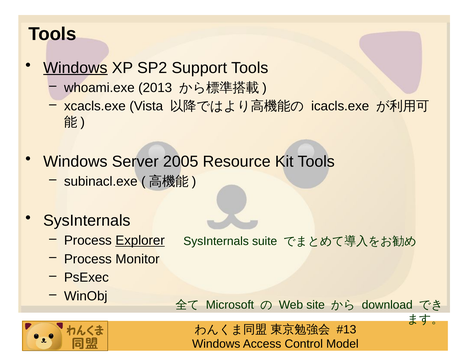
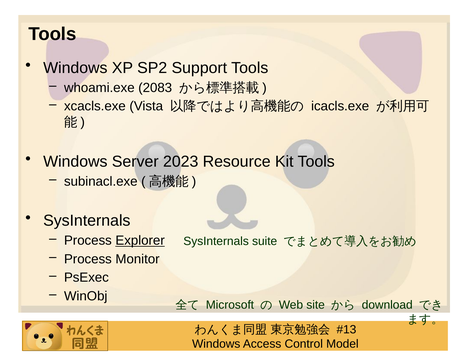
Windows at (75, 68) underline: present -> none
2013: 2013 -> 2083
2005: 2005 -> 2023
